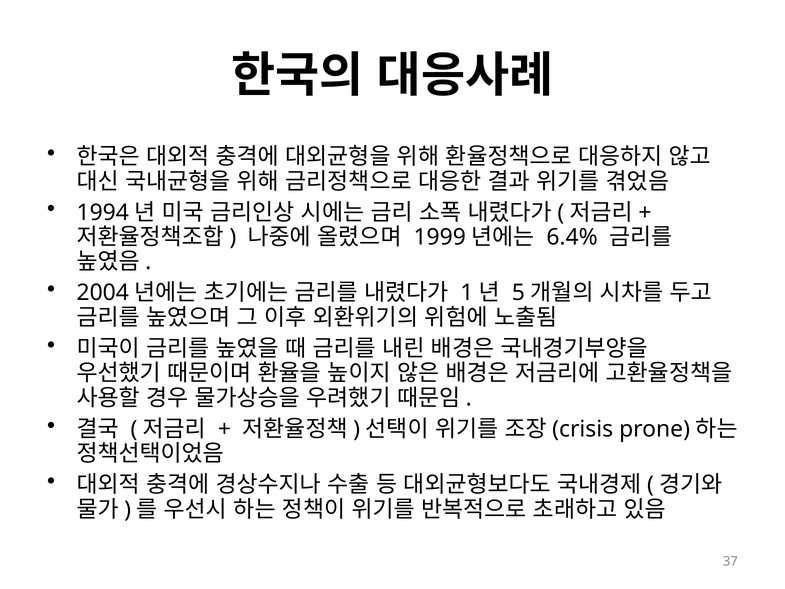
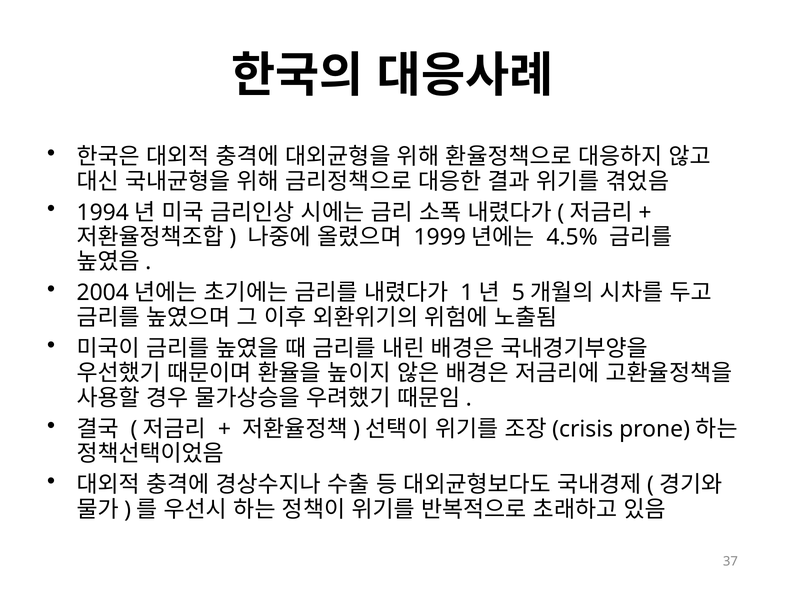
6.4%: 6.4% -> 4.5%
